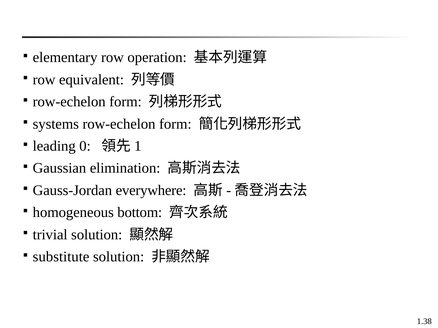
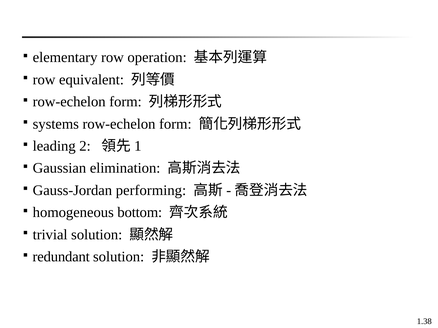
0: 0 -> 2
everywhere: everywhere -> performing
substitute: substitute -> redundant
